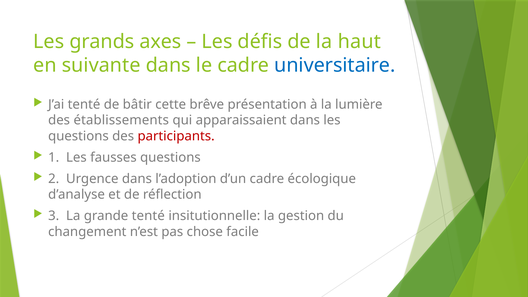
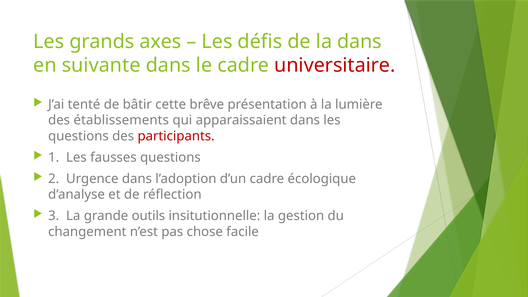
la haut: haut -> dans
universitaire colour: blue -> red
grande tenté: tenté -> outils
